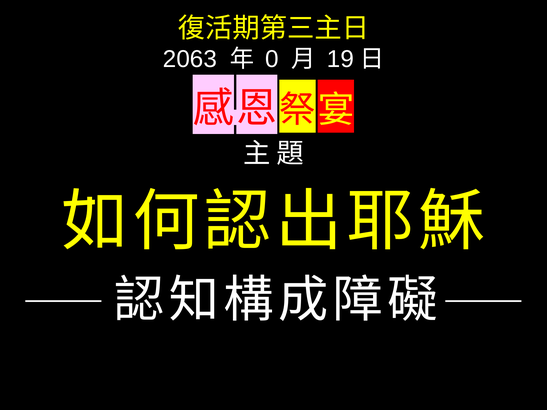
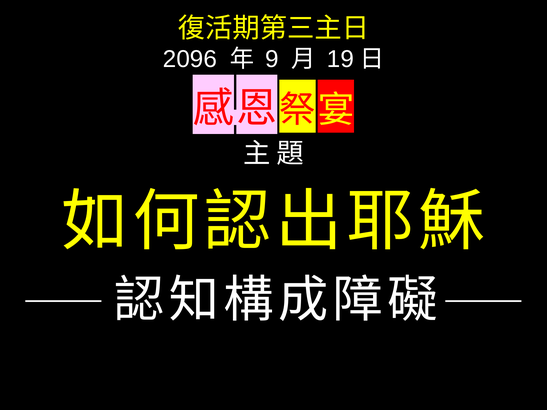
2063: 2063 -> 2096
0: 0 -> 9
